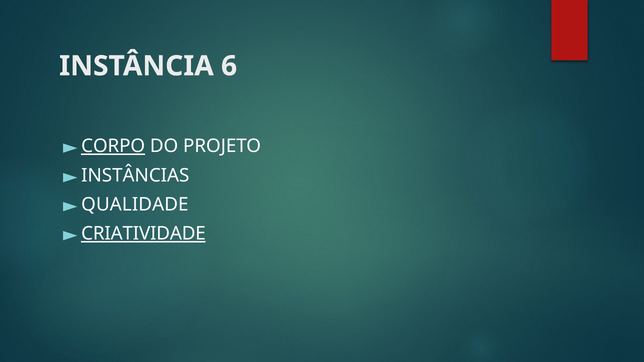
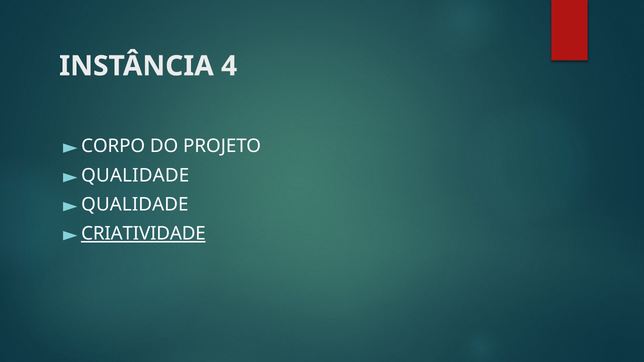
6: 6 -> 4
CORPO underline: present -> none
INSTÂNCIAS at (135, 175): INSTÂNCIAS -> QUALIDADE
